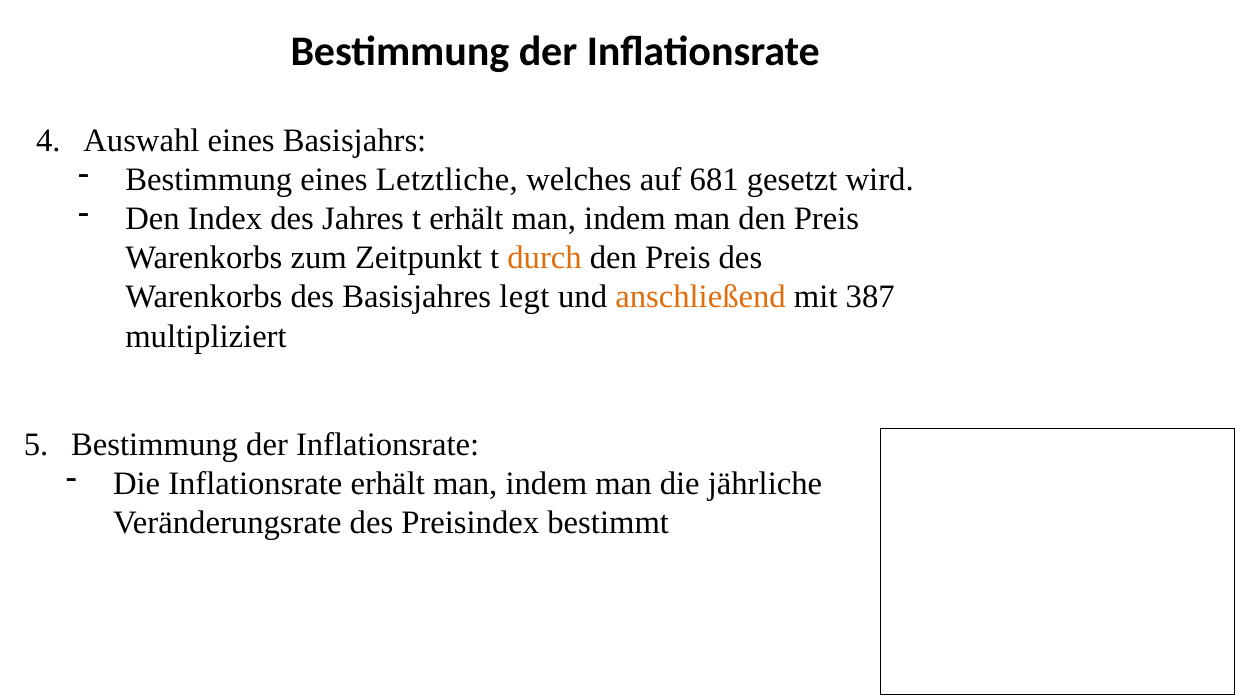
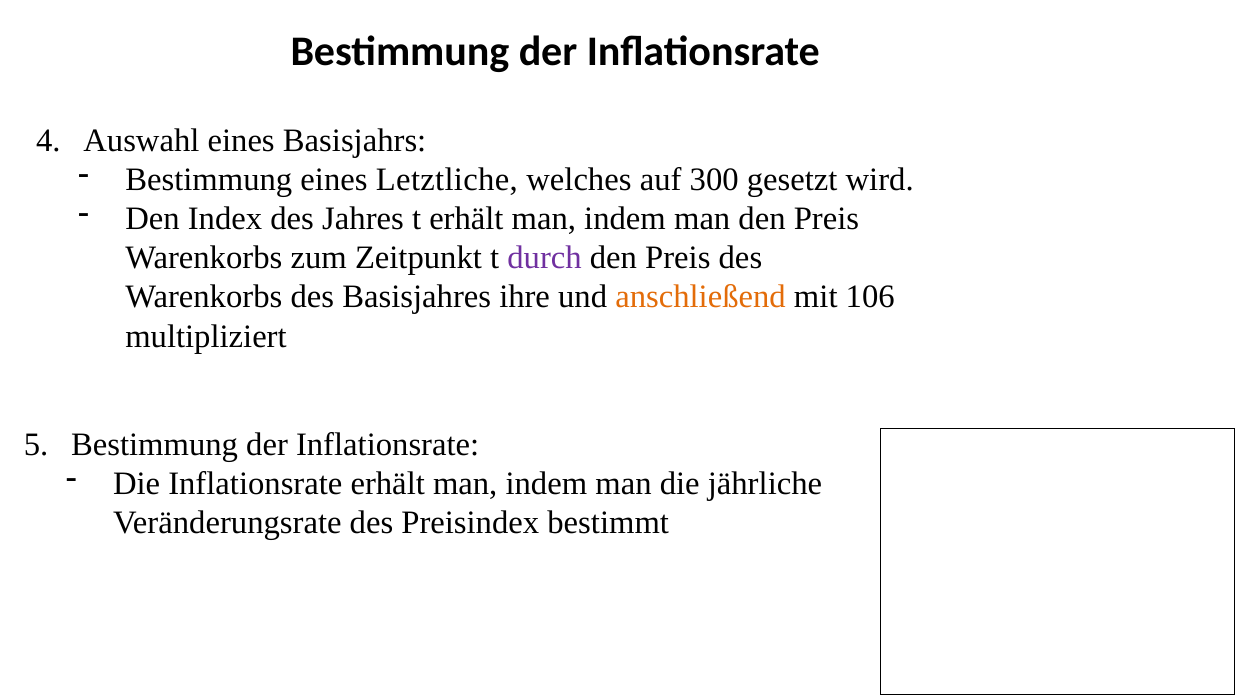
681: 681 -> 300
durch colour: orange -> purple
legt: legt -> ihre
387: 387 -> 106
